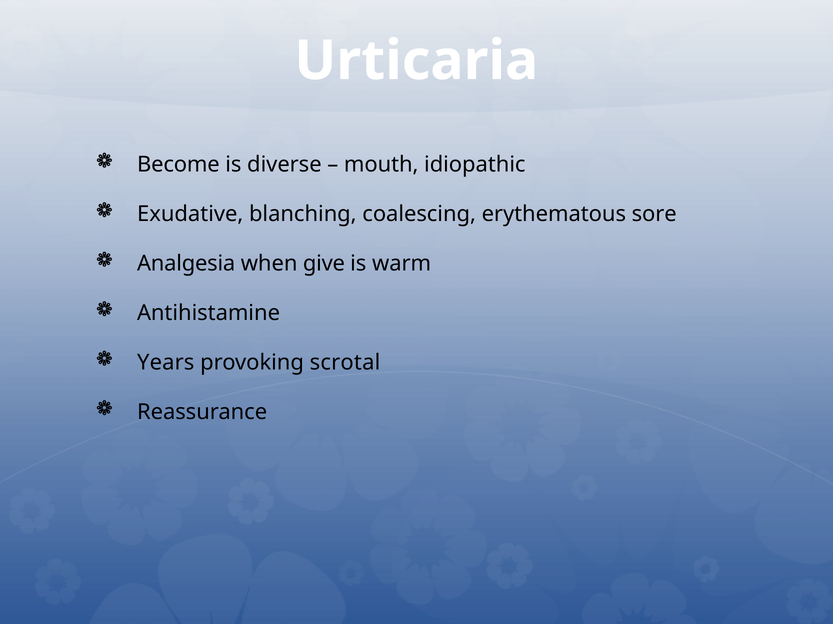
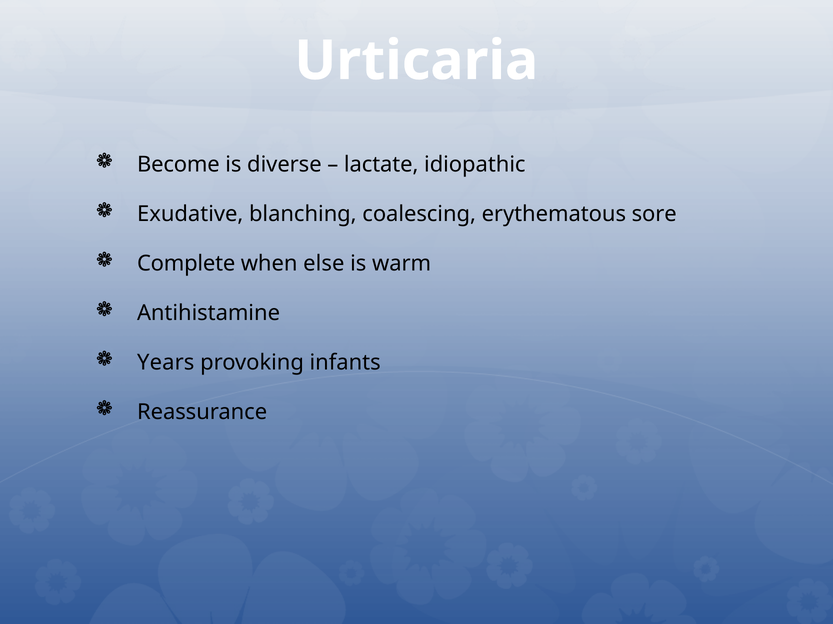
mouth: mouth -> lactate
Analgesia: Analgesia -> Complete
give: give -> else
scrotal: scrotal -> infants
